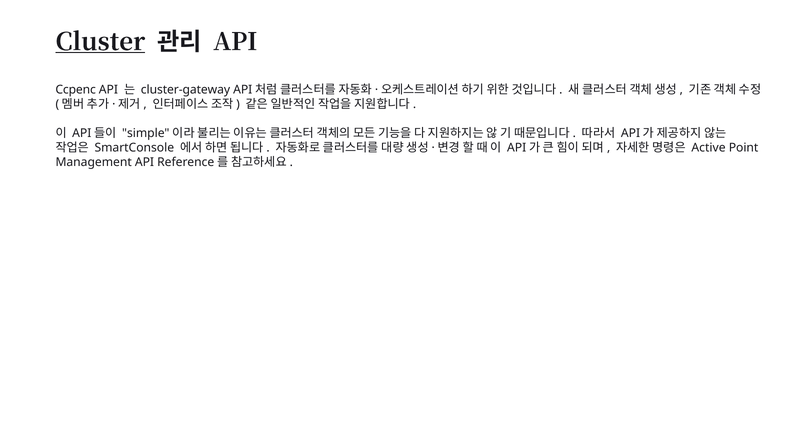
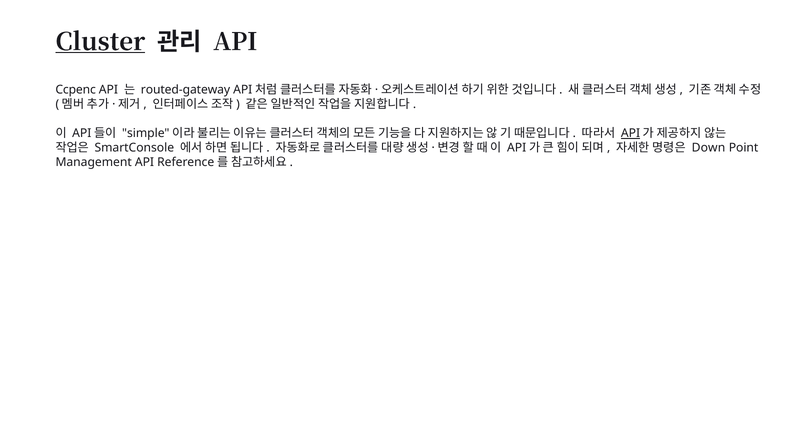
cluster-gateway: cluster-gateway -> routed-gateway
API at (631, 133) underline: none -> present
Active: Active -> Down
